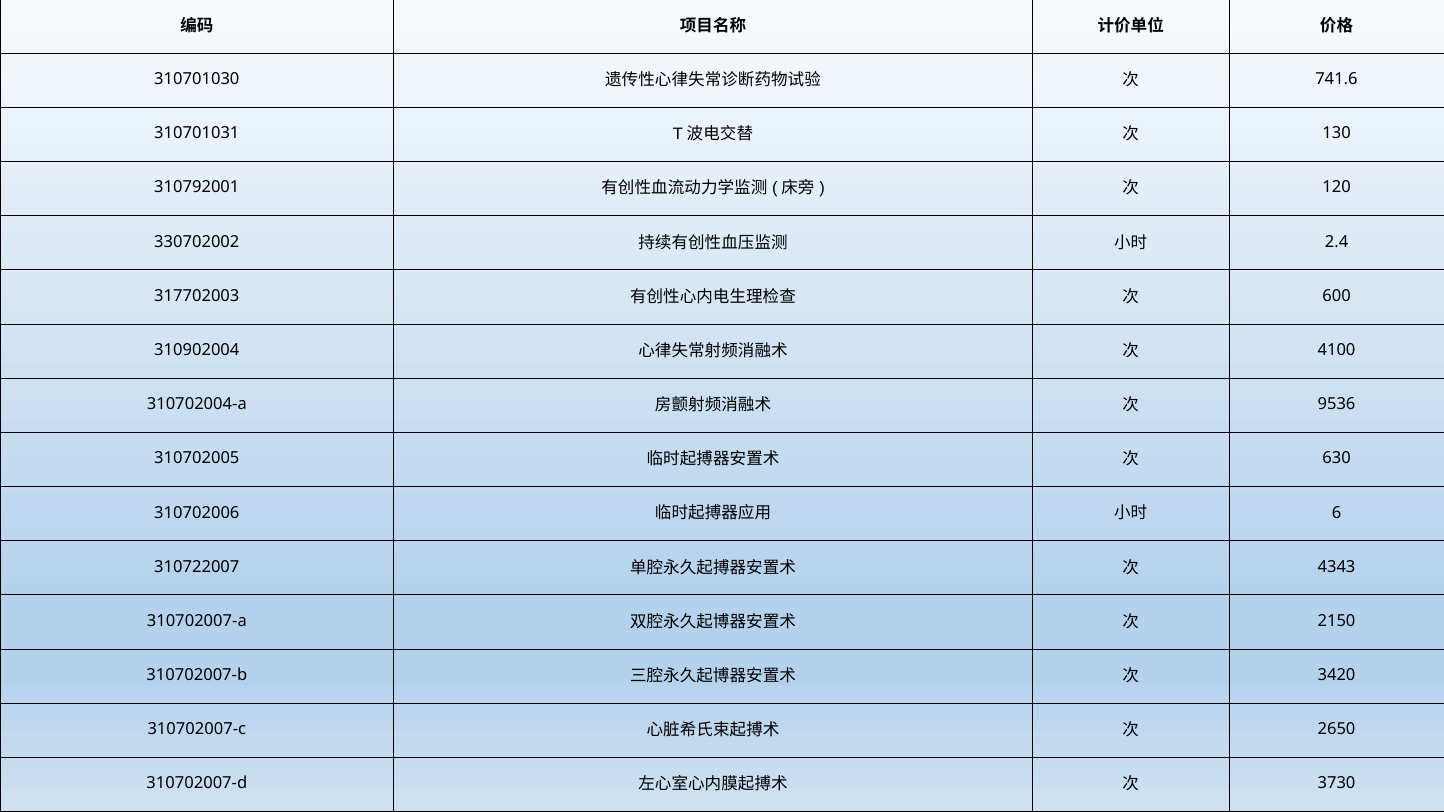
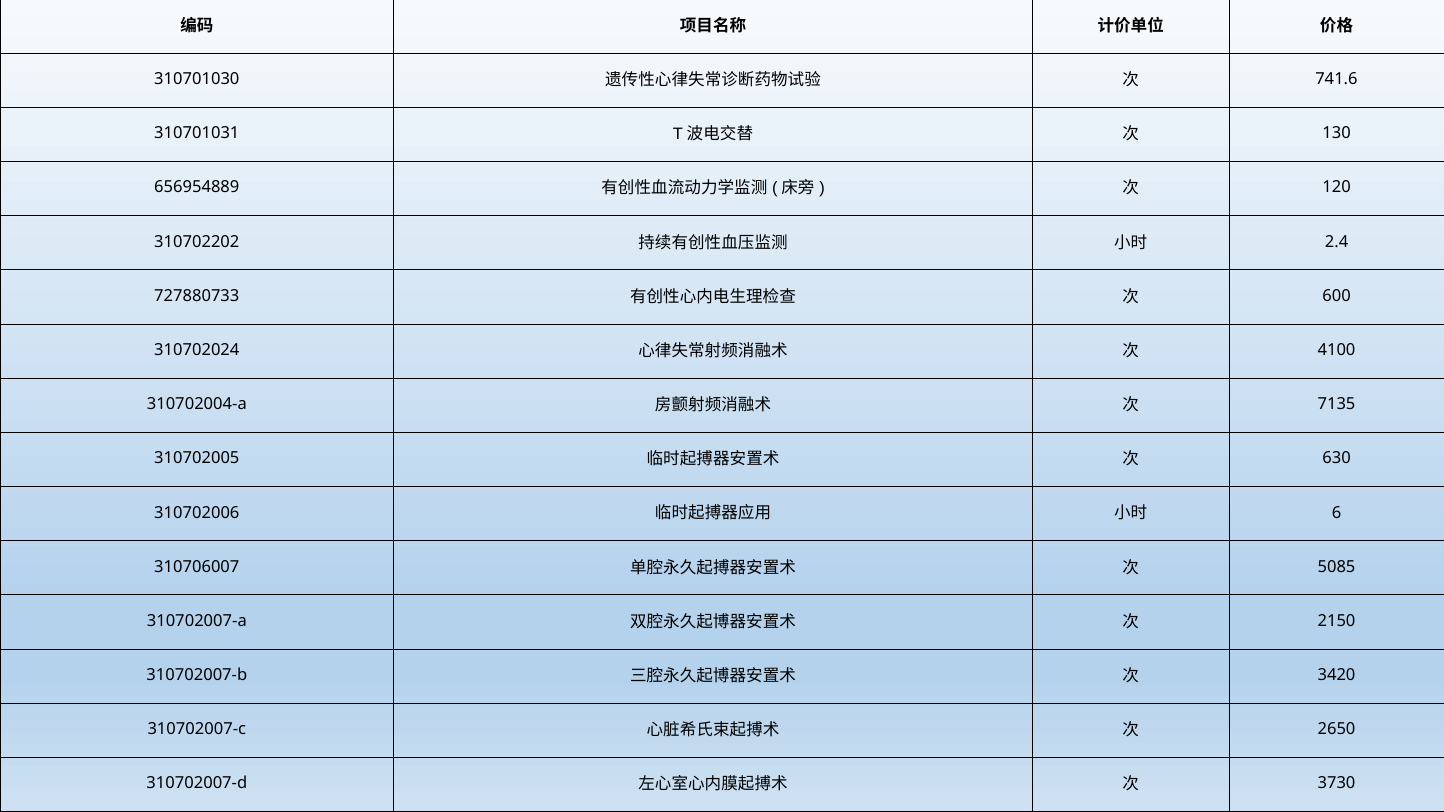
310792001: 310792001 -> 656954889
330702002: 330702002 -> 310702202
317702003: 317702003 -> 727880733
310902004: 310902004 -> 310702024
9536: 9536 -> 7135
310722007: 310722007 -> 310706007
4343: 4343 -> 5085
